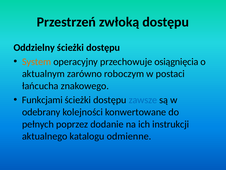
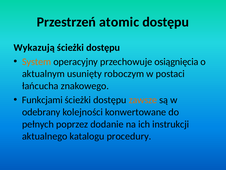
zwłoką: zwłoką -> atomic
Oddzielny: Oddzielny -> Wykazują
zarówno: zarówno -> usunięty
zawsze colour: blue -> orange
odmienne: odmienne -> procedury
